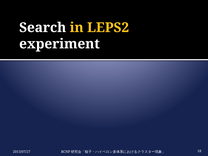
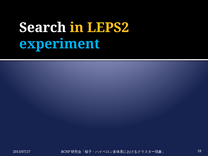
experiment colour: white -> light blue
